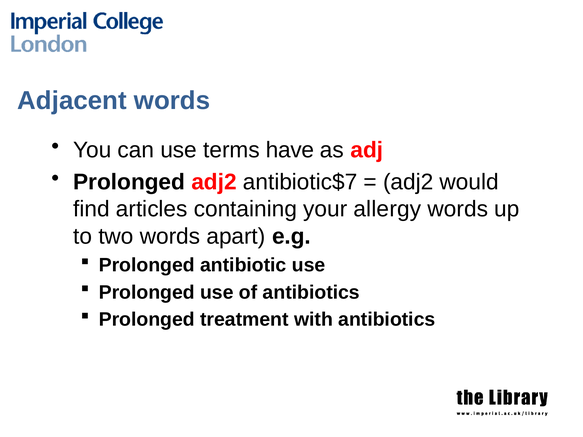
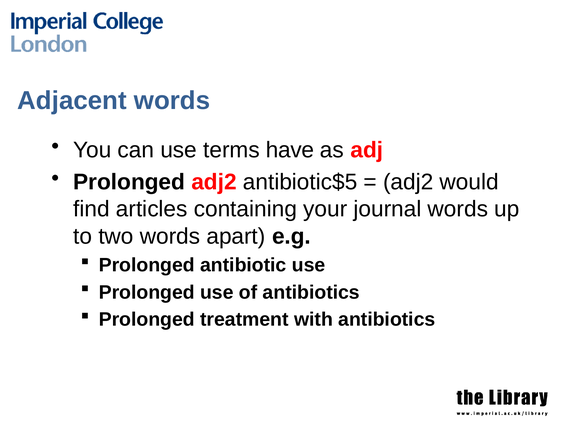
antibiotic$7: antibiotic$7 -> antibiotic$5
allergy: allergy -> journal
